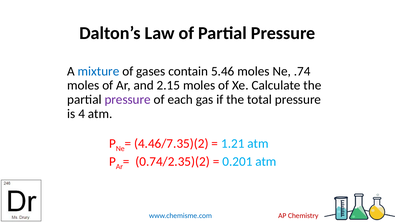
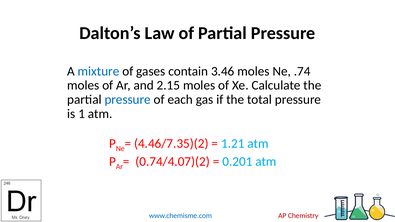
5.46: 5.46 -> 3.46
pressure at (128, 100) colour: purple -> blue
4: 4 -> 1
0.74/2.35)(2: 0.74/2.35)(2 -> 0.74/4.07)(2
